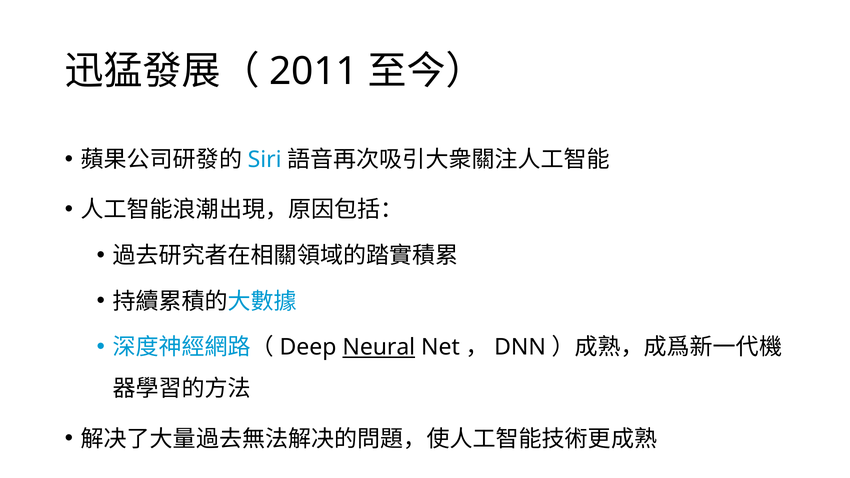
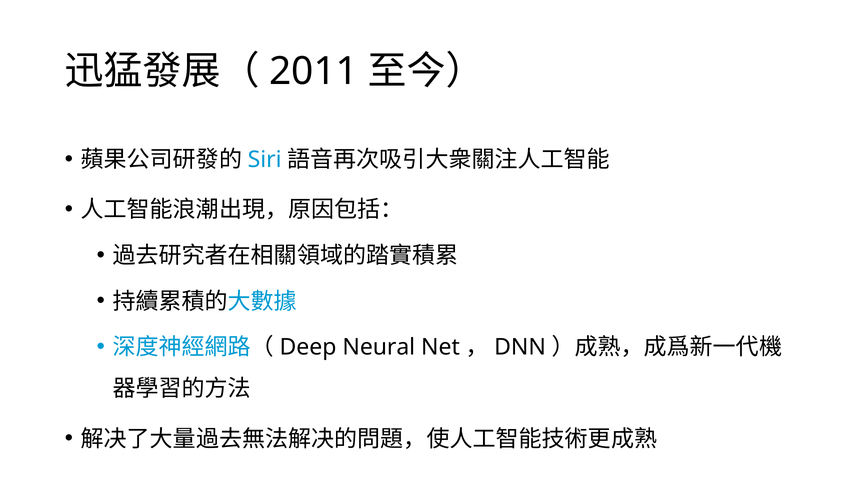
Neural underline: present -> none
